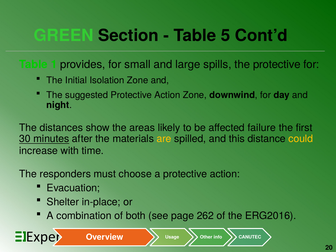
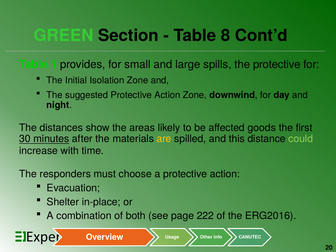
5: 5 -> 8
failure: failure -> goods
could colour: yellow -> light green
262: 262 -> 222
